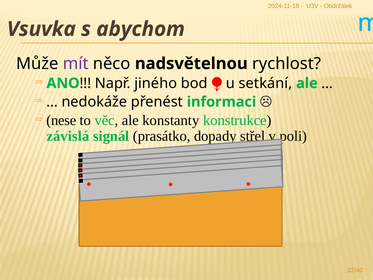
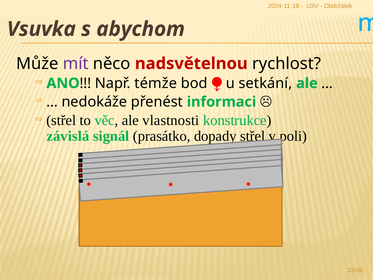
nadsvětelnou colour: black -> red
jiného: jiného -> témže
nese at (61, 120): nese -> střel
konstanty: konstanty -> vlastnosti
